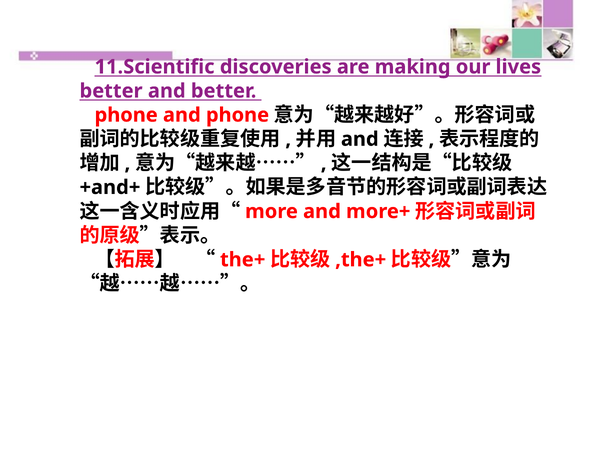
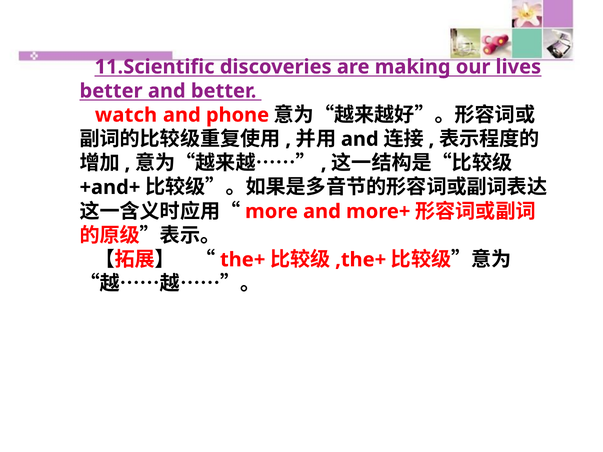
phone at (126, 115): phone -> watch
